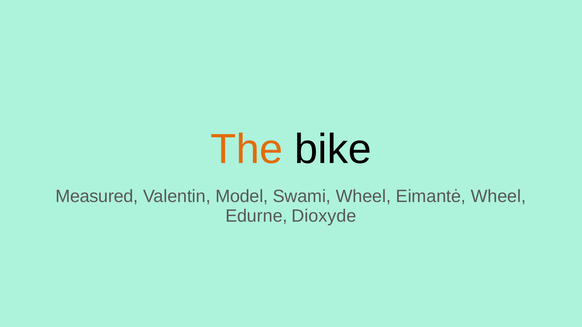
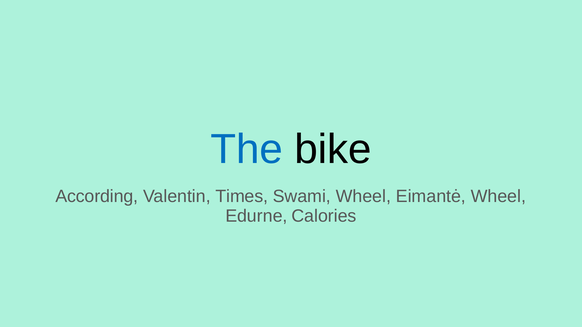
The colour: orange -> blue
Measured: Measured -> According
Model: Model -> Times
Dioxyde: Dioxyde -> Calories
